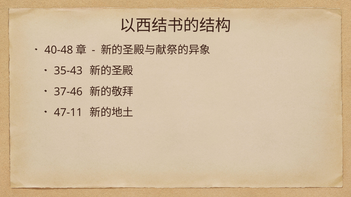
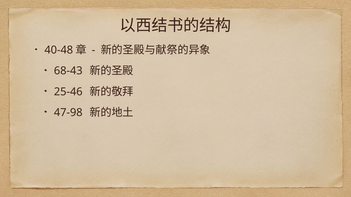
35-43: 35-43 -> 68-43
37-46: 37-46 -> 25-46
47-11: 47-11 -> 47-98
